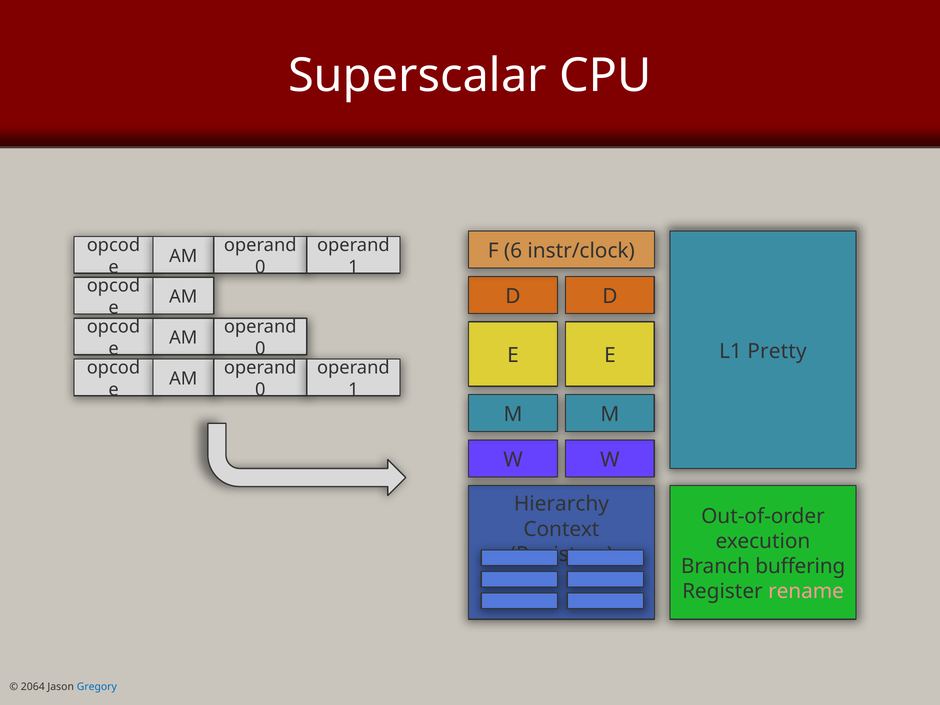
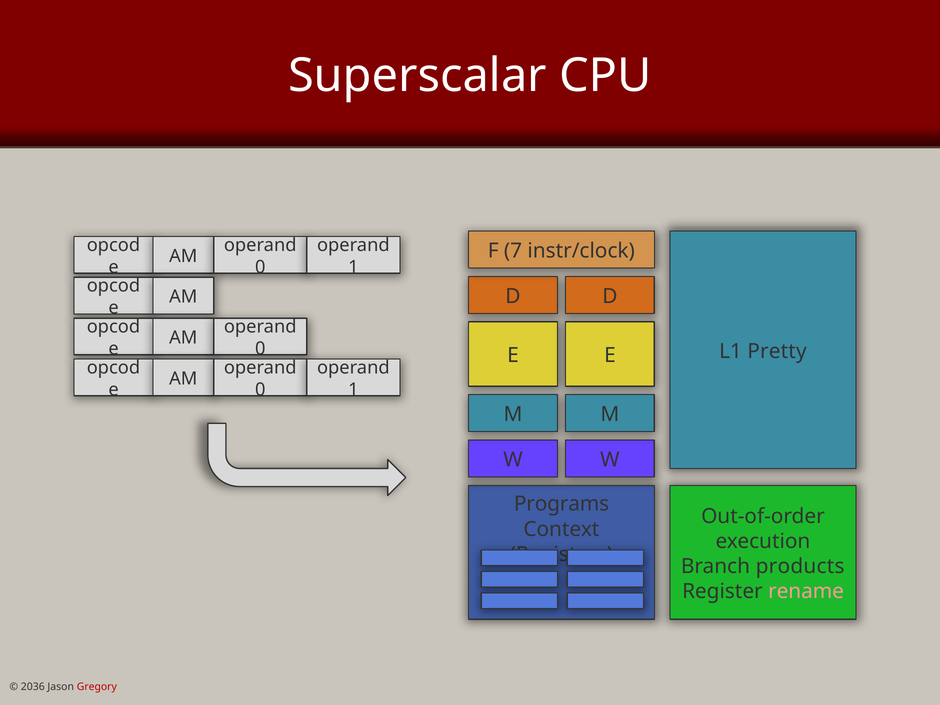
6: 6 -> 7
Hierarchy: Hierarchy -> Programs
buffering: buffering -> products
2064: 2064 -> 2036
Gregory colour: blue -> red
